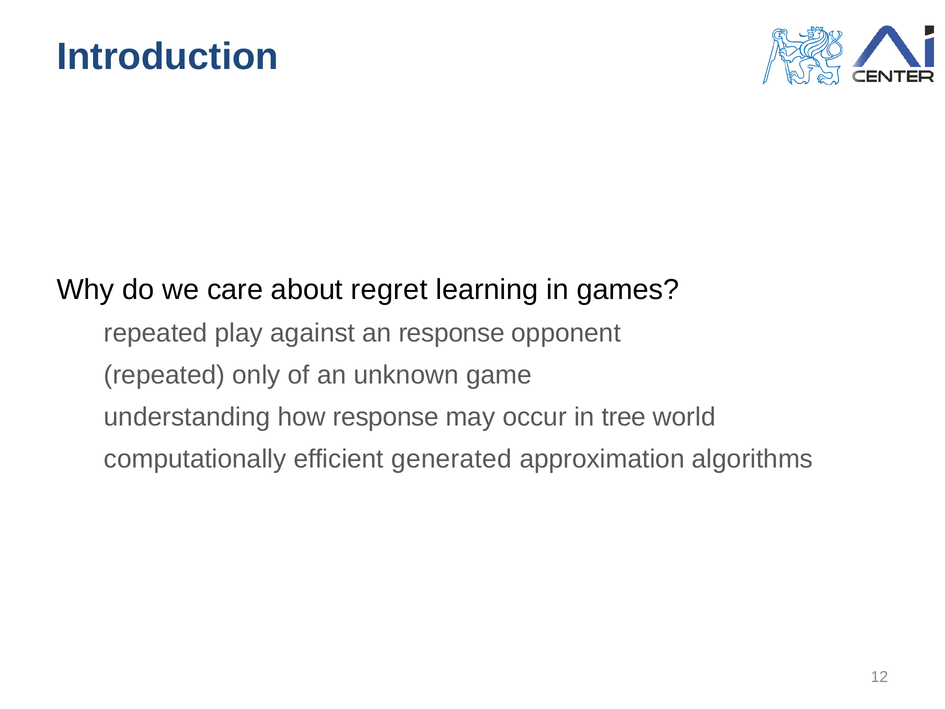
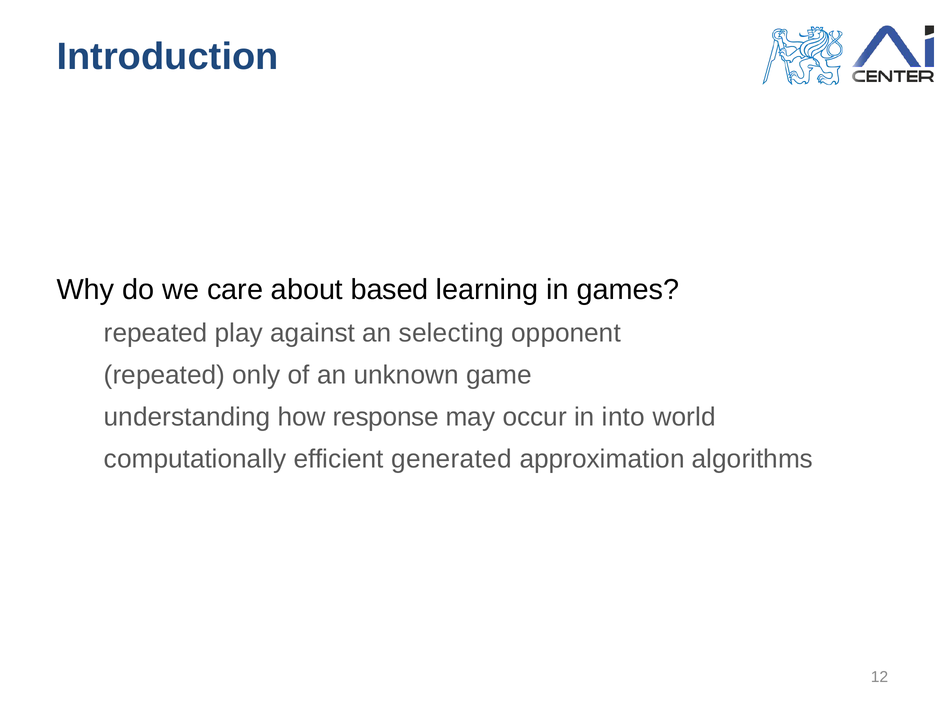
regret: regret -> based
an response: response -> selecting
tree: tree -> into
